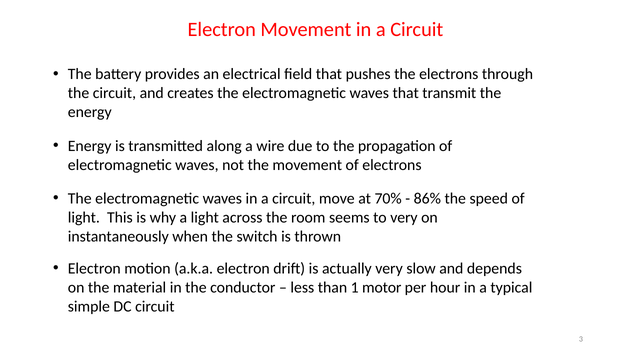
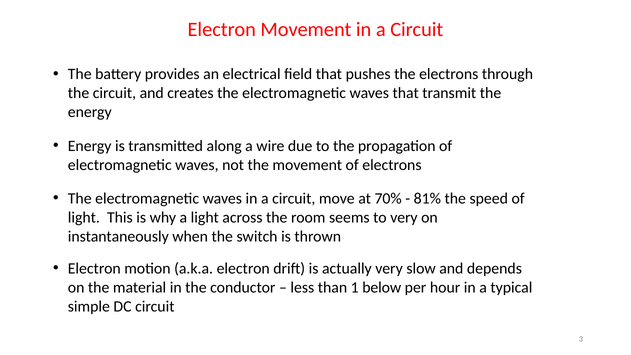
86%: 86% -> 81%
motor: motor -> below
